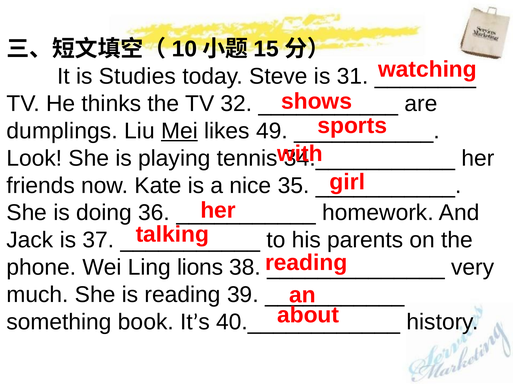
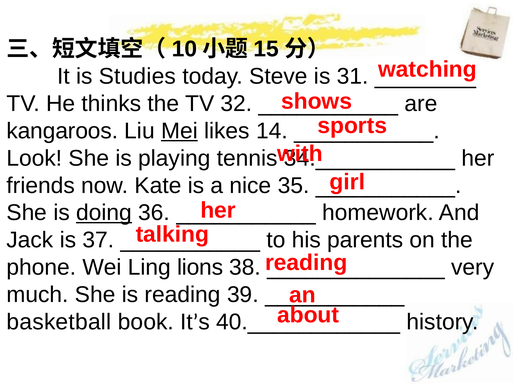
dumplings: dumplings -> kangaroos
49: 49 -> 14
doing underline: none -> present
something: something -> basketball
